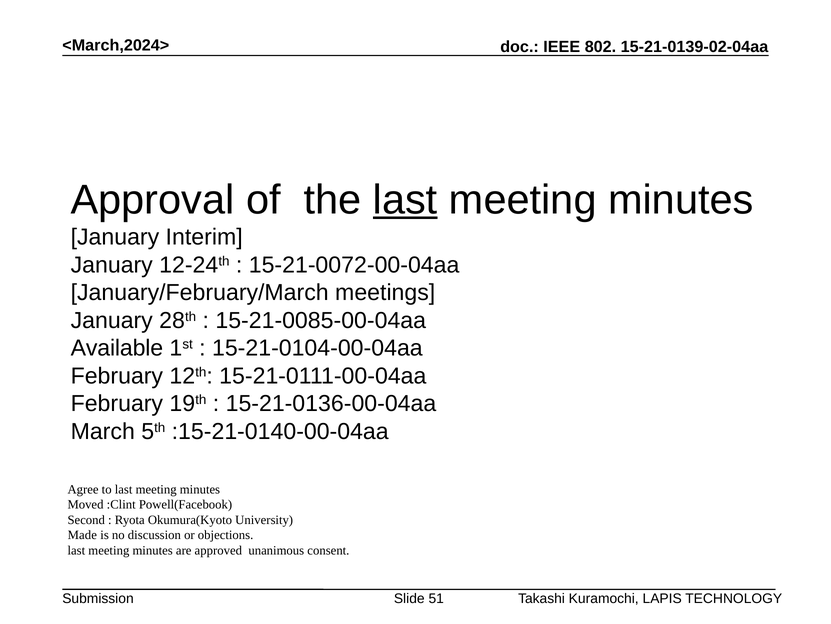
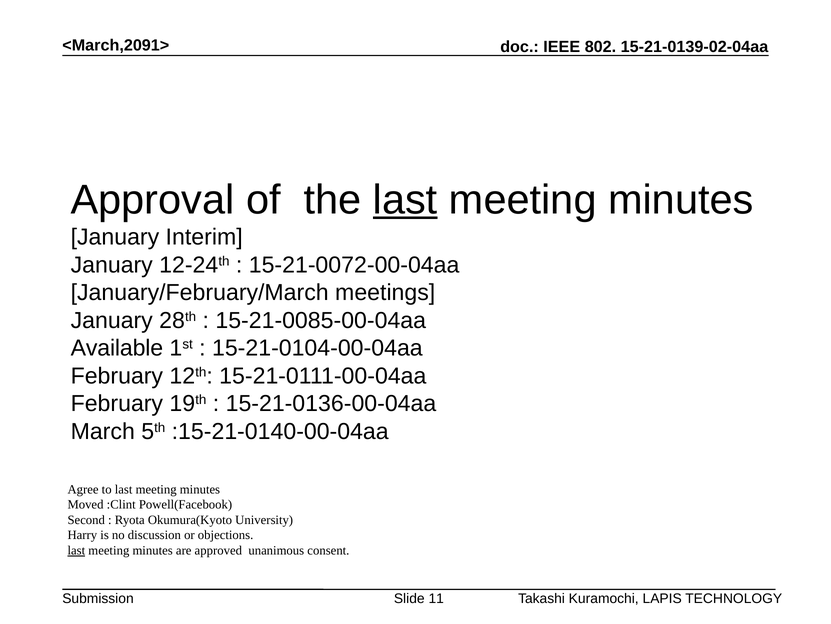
<March,2024>: <March,2024> -> <March,2091>
Made: Made -> Harry
last at (76, 550) underline: none -> present
51: 51 -> 11
